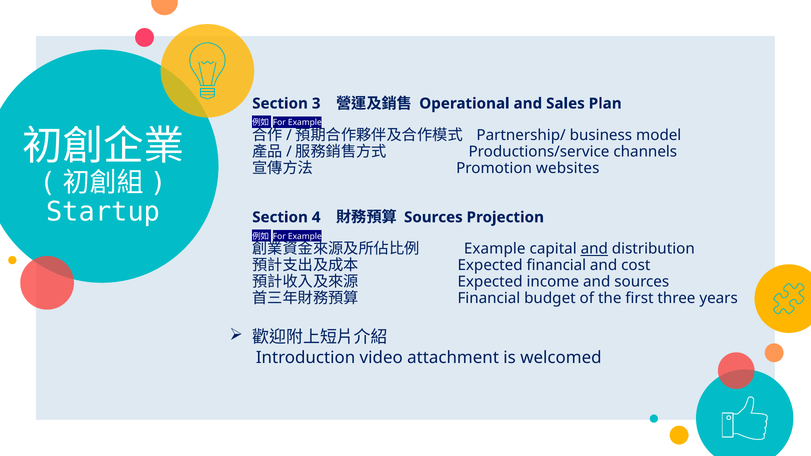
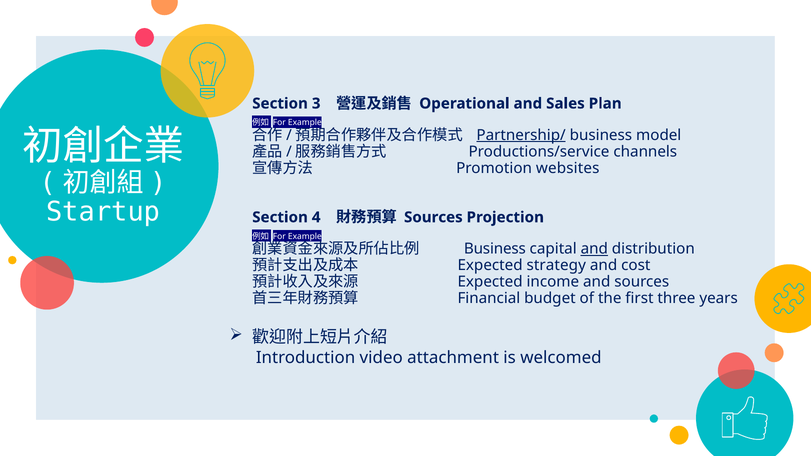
Partnership/ underline: none -> present
Example at (495, 249): Example -> Business
Expected financial: financial -> strategy
